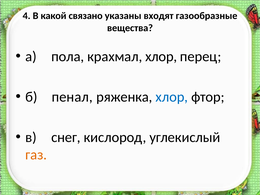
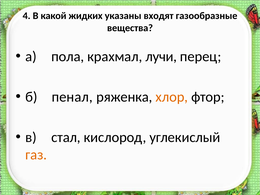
связано: связано -> жидких
крахмал хлор: хлор -> лучи
хлор at (172, 97) colour: blue -> orange
снег: снег -> стал
